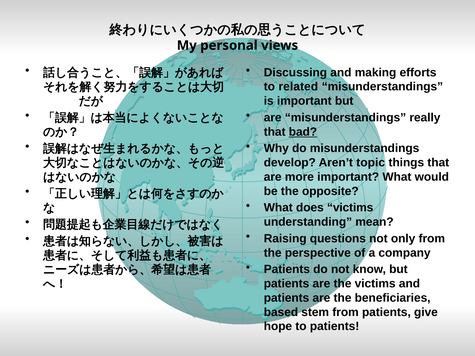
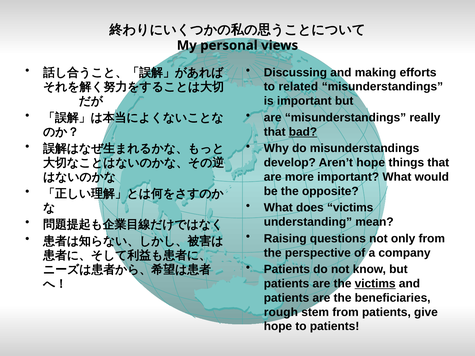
Aren’t topic: topic -> hope
victims at (375, 284) underline: none -> present
based: based -> rough
